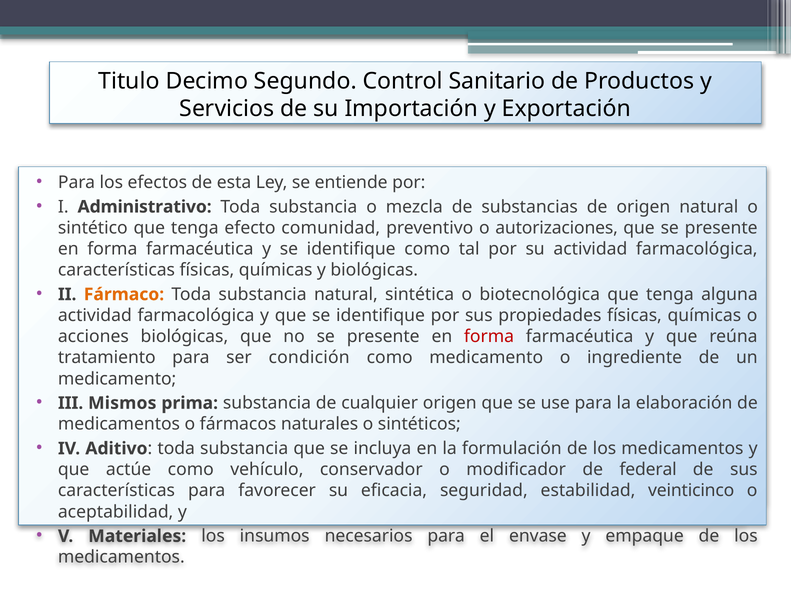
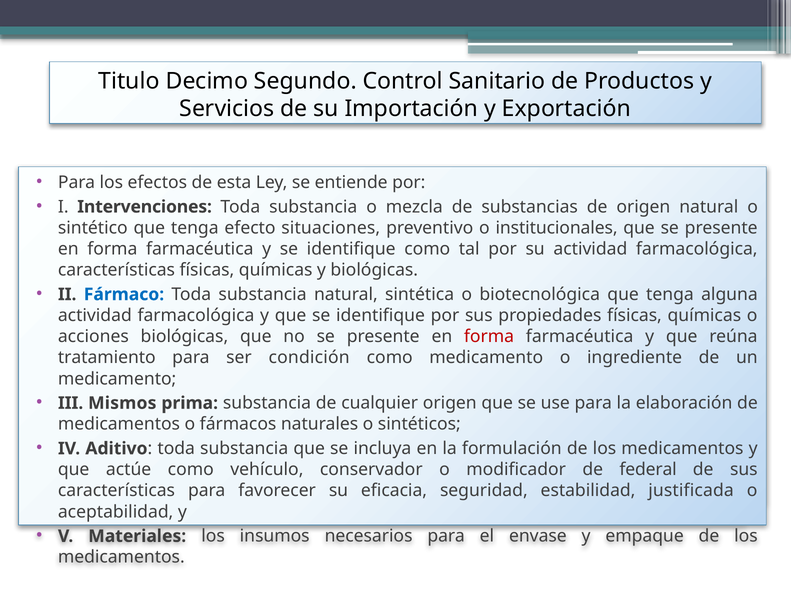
Administrativo: Administrativo -> Intervenciones
comunidad: comunidad -> situaciones
autorizaciones: autorizaciones -> institucionales
Fármaco colour: orange -> blue
veinticinco: veinticinco -> justificada
